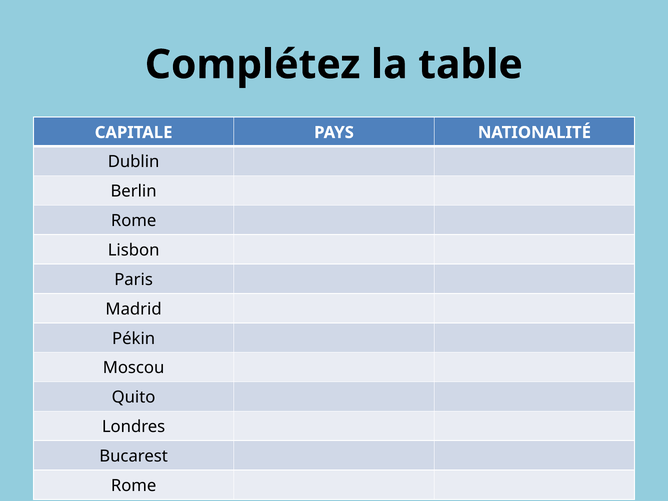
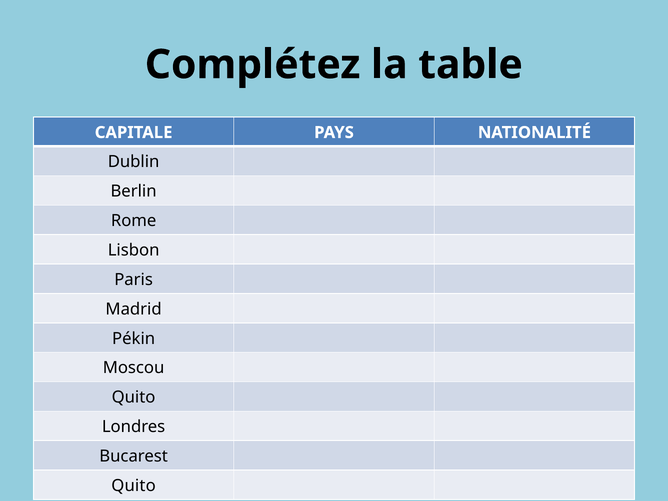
Rome at (134, 486): Rome -> Quito
